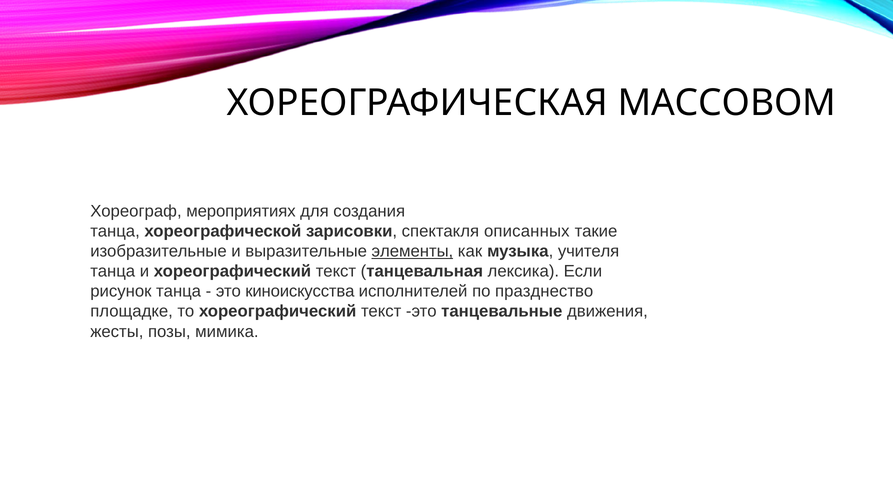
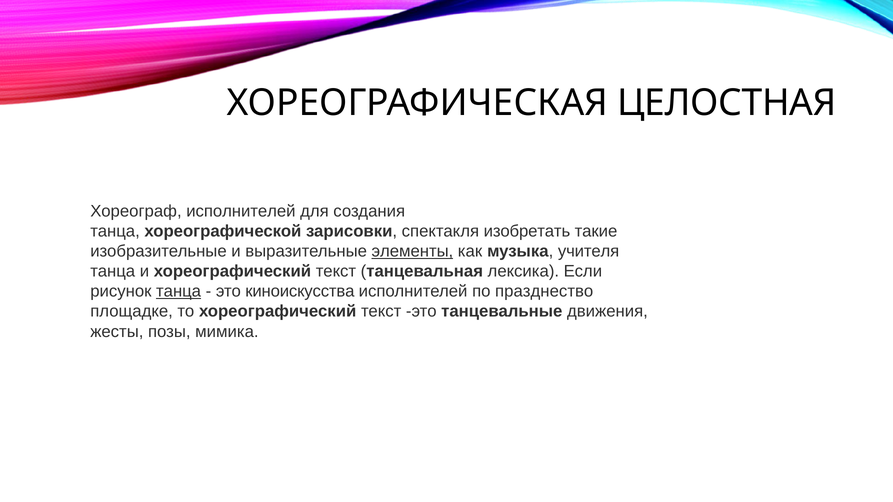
МАССОВОМ: МАССОВОМ -> ЦЕЛОСТНАЯ
Хореограф мероприятиях: мероприятиях -> исполнителей
описанных: описанных -> изобретать
танца at (179, 292) underline: none -> present
